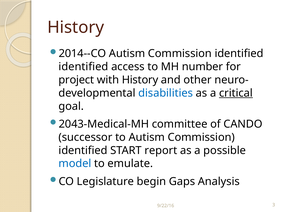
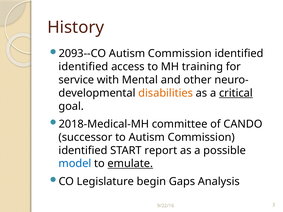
2014--CO: 2014--CO -> 2093--CO
number: number -> training
project: project -> service
with History: History -> Mental
disabilities colour: blue -> orange
2043-Medical-MH: 2043-Medical-MH -> 2018-Medical-MH
emulate underline: none -> present
